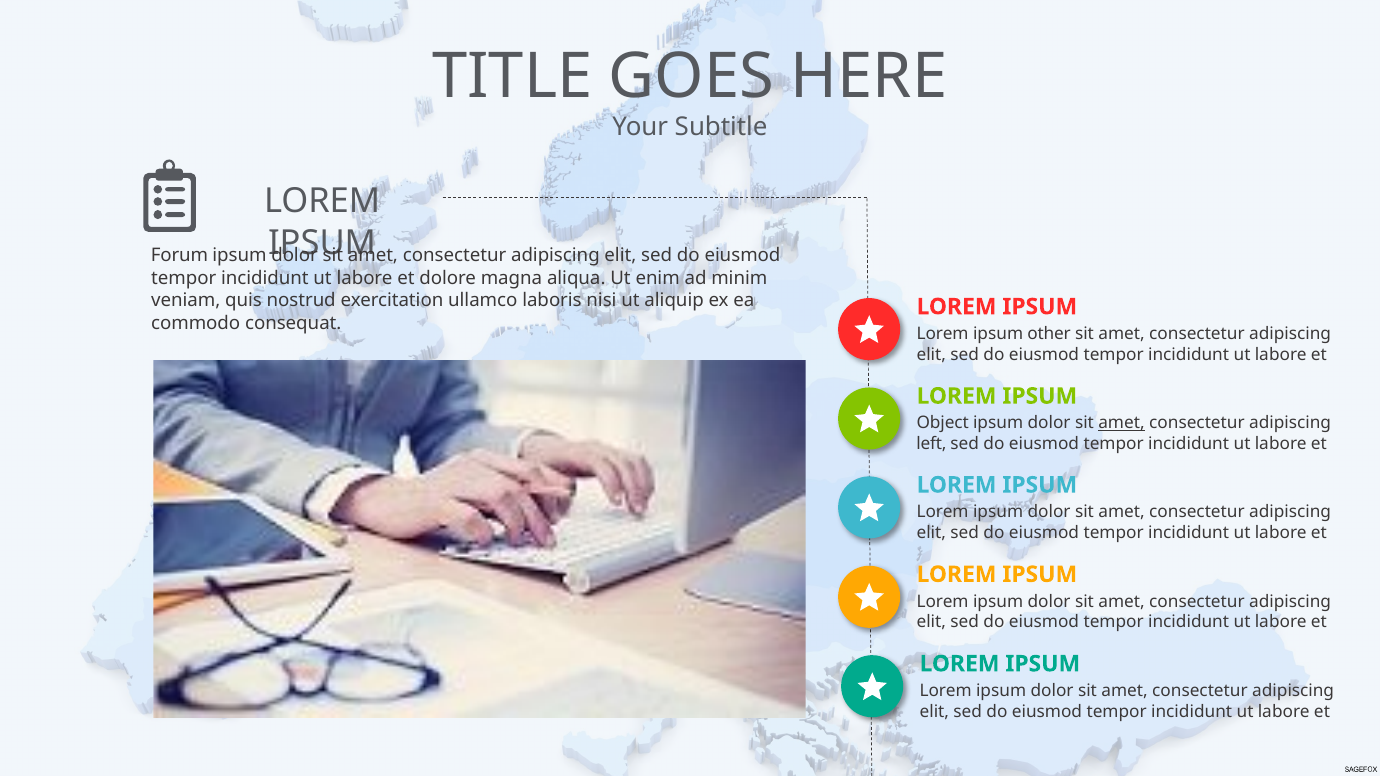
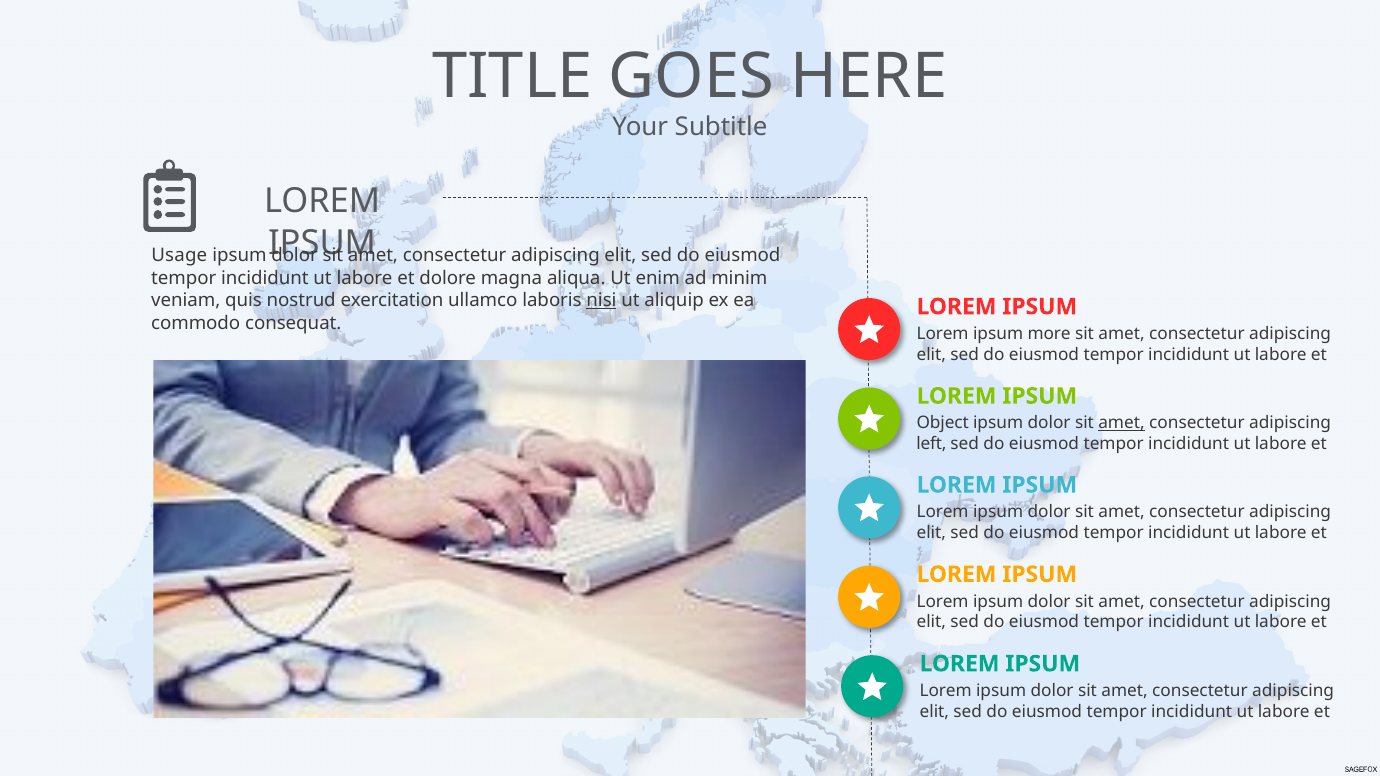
Forum: Forum -> Usage
nisi underline: none -> present
other: other -> more
